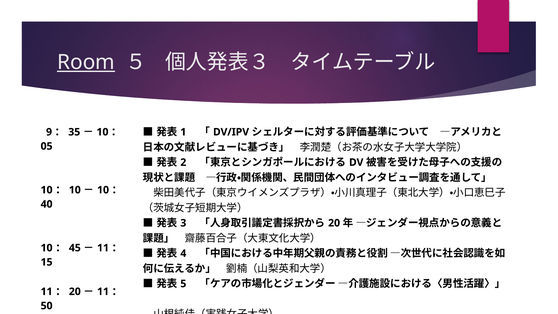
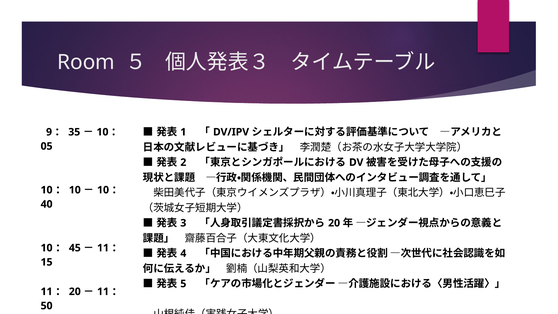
Room underline: present -> none
